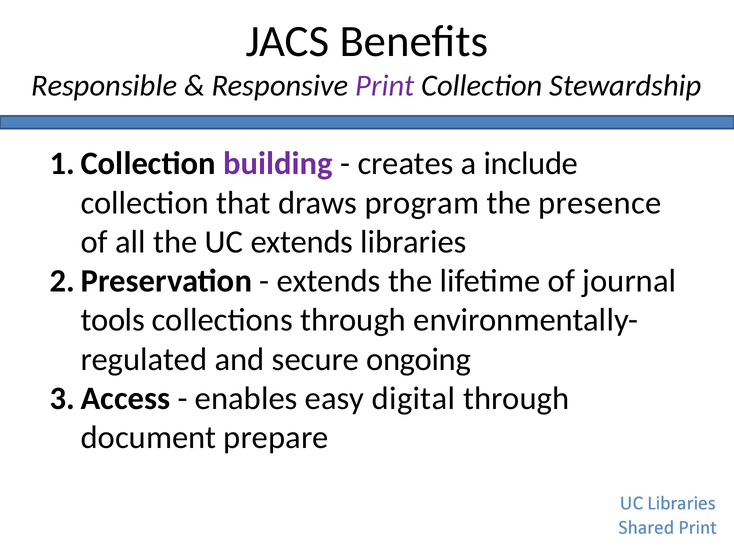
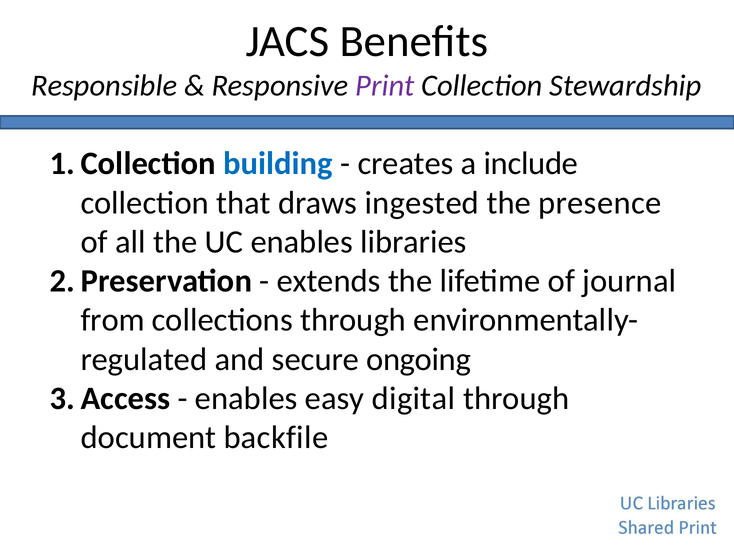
building colour: purple -> blue
program: program -> ingested
UC extends: extends -> enables
tools: tools -> from
prepare: prepare -> backfile
